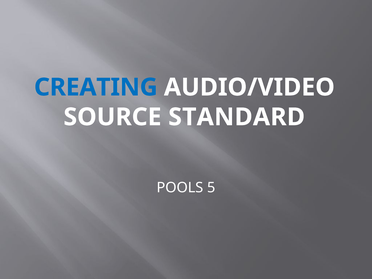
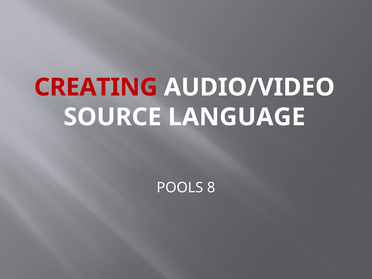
CREATING colour: blue -> red
STANDARD: STANDARD -> LANGUAGE
5: 5 -> 8
